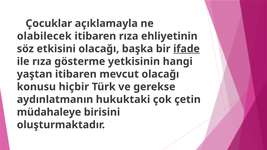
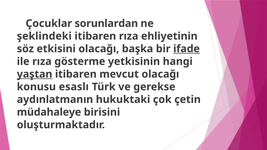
açıklamayla: açıklamayla -> sorunlardan
olabilecek: olabilecek -> şeklindeki
yaştan underline: none -> present
hiçbir: hiçbir -> esaslı
